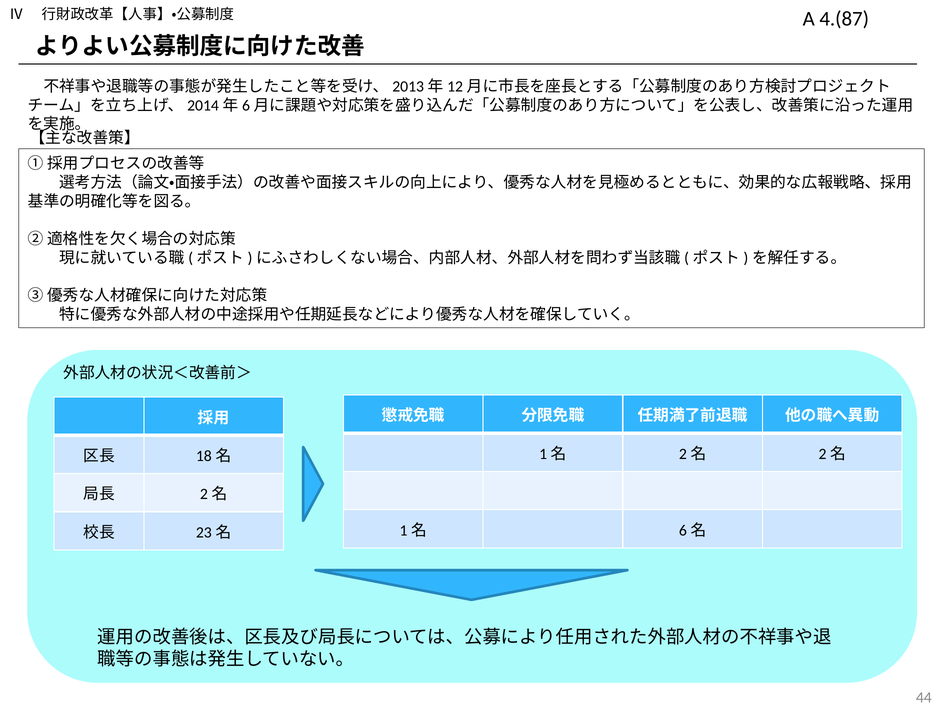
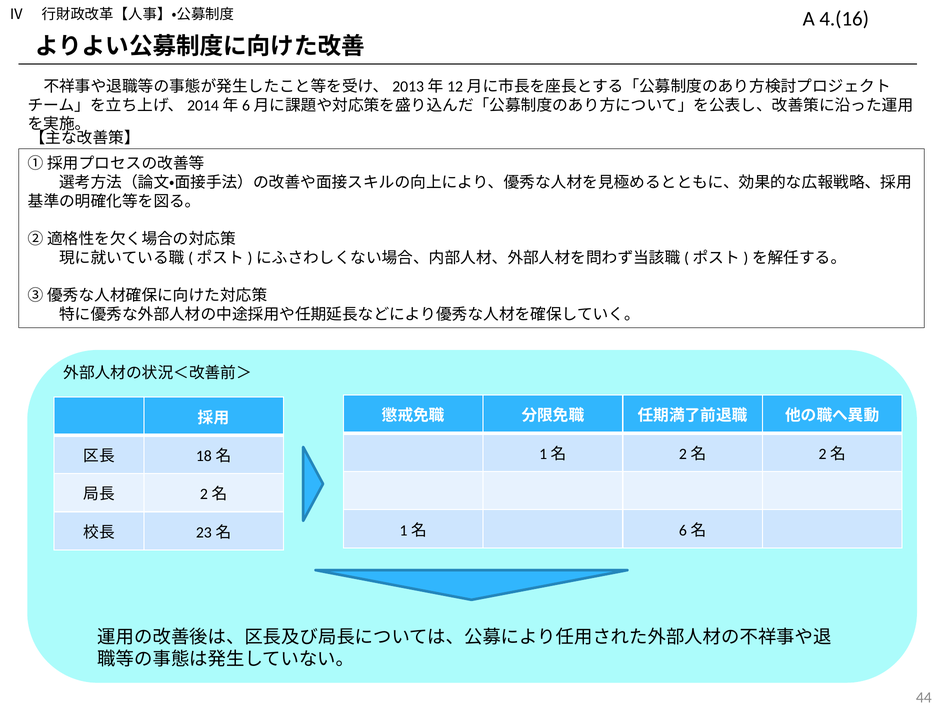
4.(87: 4.(87 -> 4.(16
